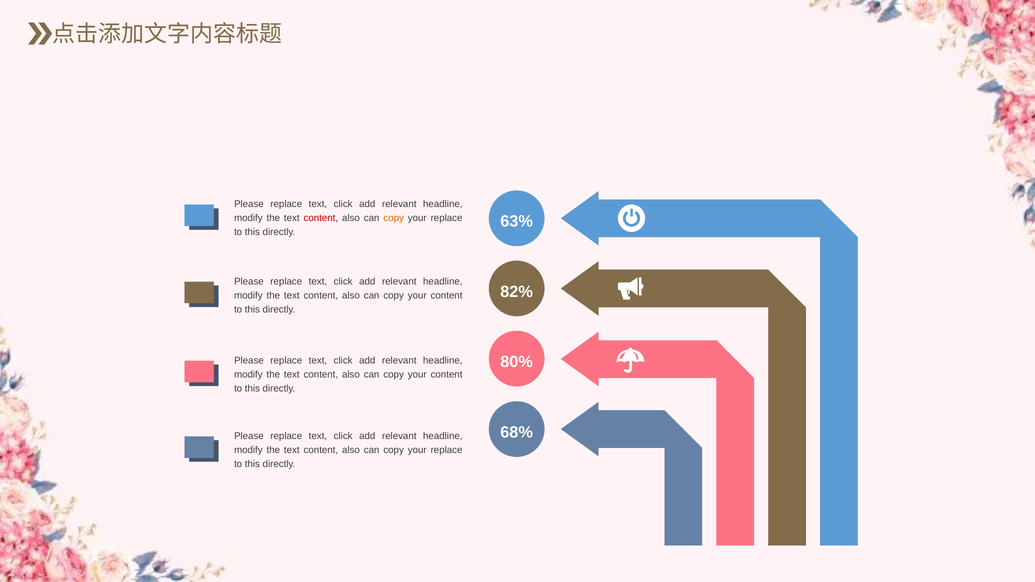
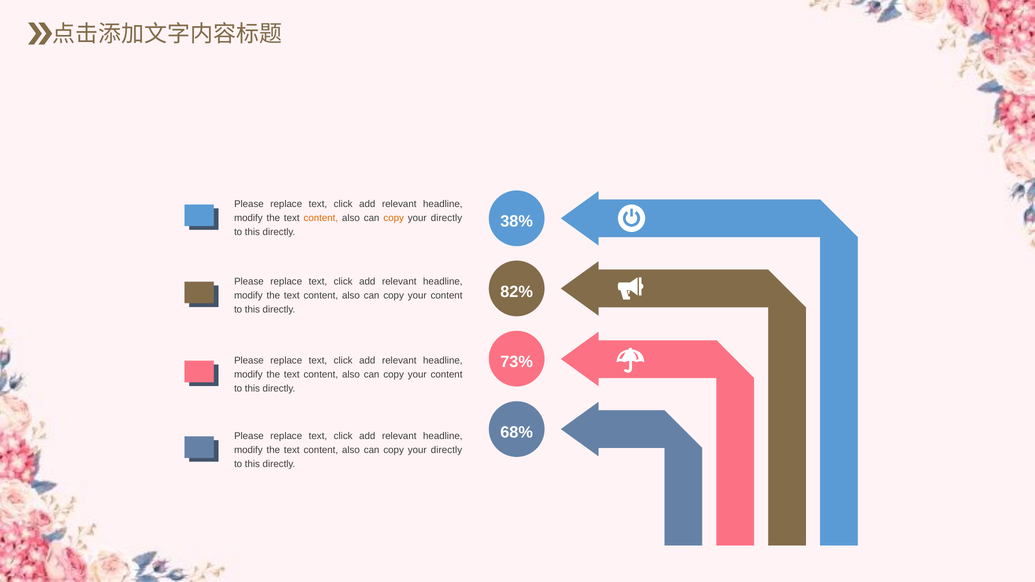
content at (321, 218) colour: red -> orange
replace at (447, 218): replace -> directly
63%: 63% -> 38%
80%: 80% -> 73%
replace at (447, 450): replace -> directly
